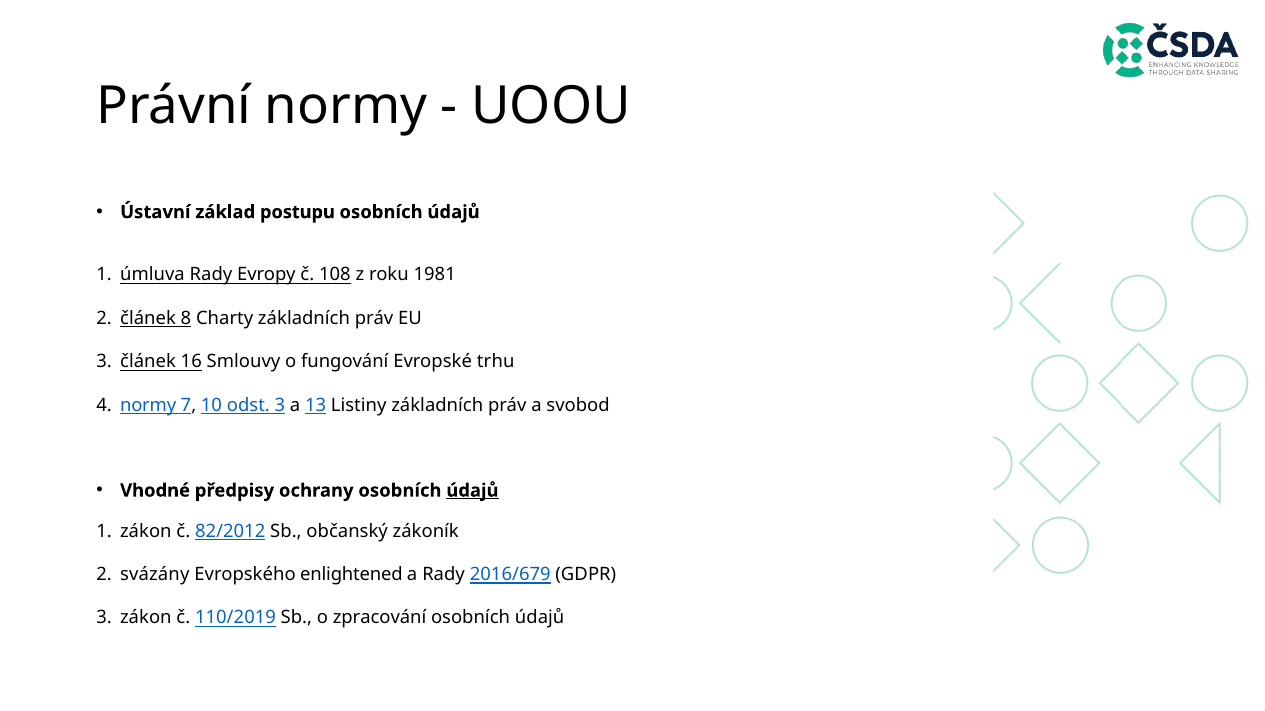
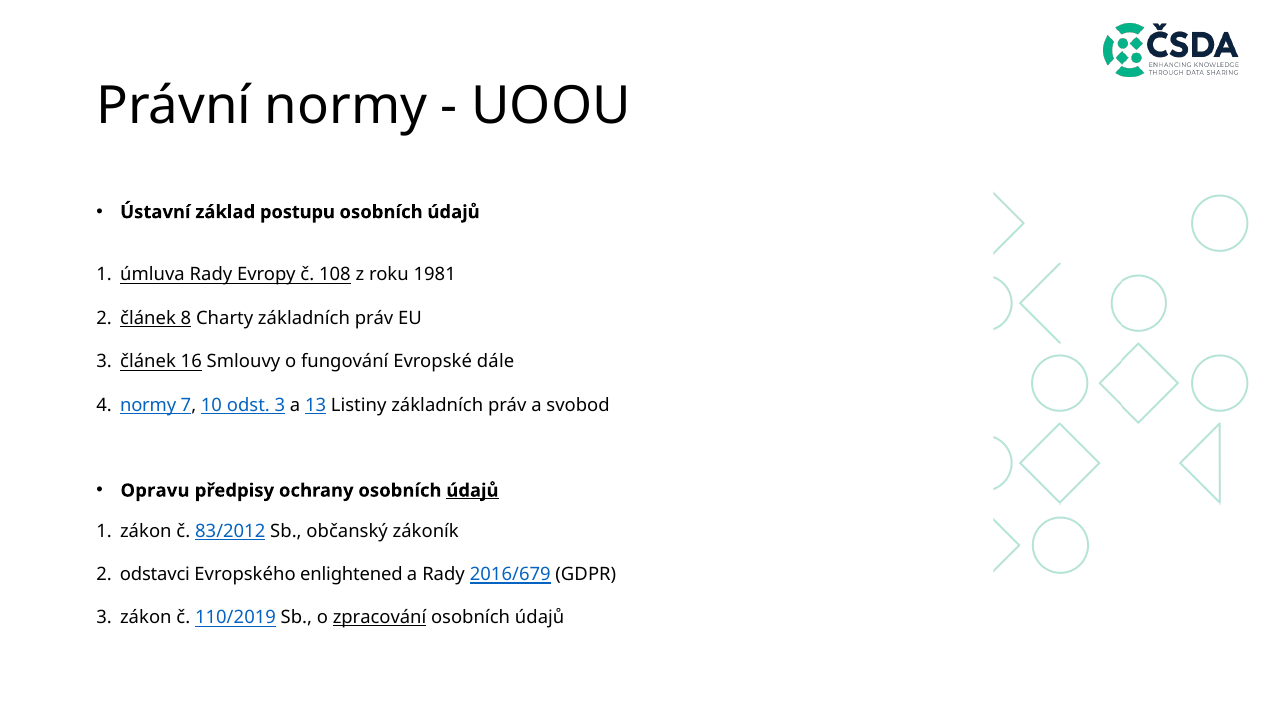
trhu: trhu -> dále
Vhodné: Vhodné -> Opravu
82/2012: 82/2012 -> 83/2012
svázány: svázány -> odstavci
zpracování underline: none -> present
